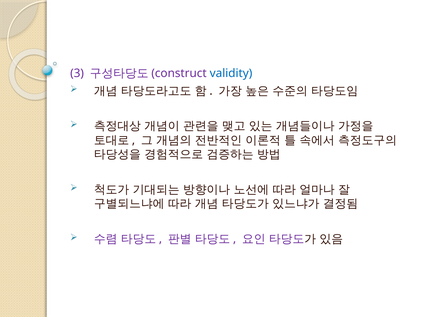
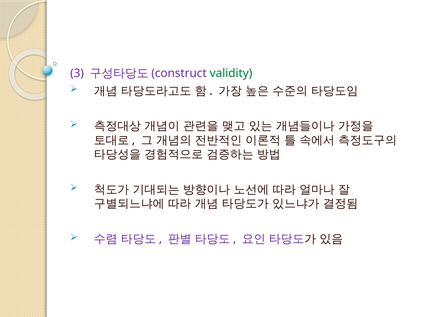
validity colour: blue -> green
